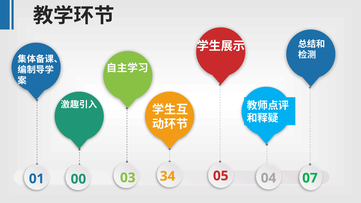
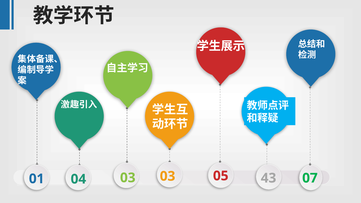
00: 00 -> 04
03 34: 34 -> 03
04: 04 -> 43
